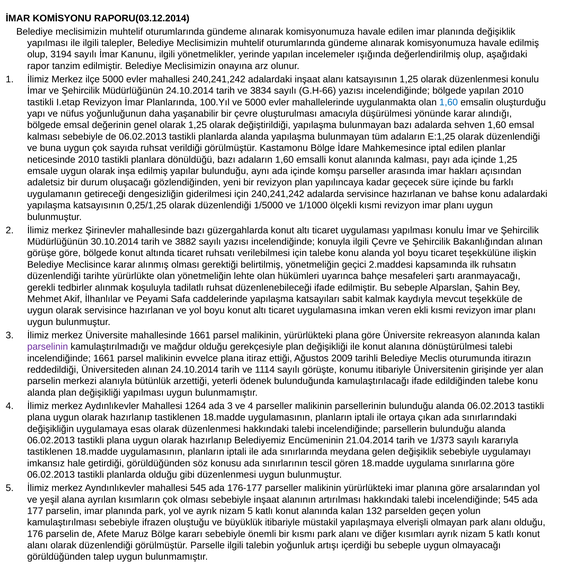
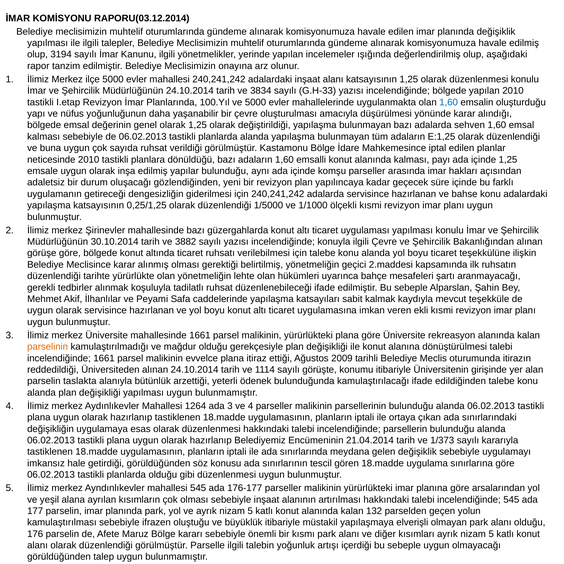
G.H-66: G.H-66 -> G.H-33
parselinin colour: purple -> orange
merkezi: merkezi -> taslakta
